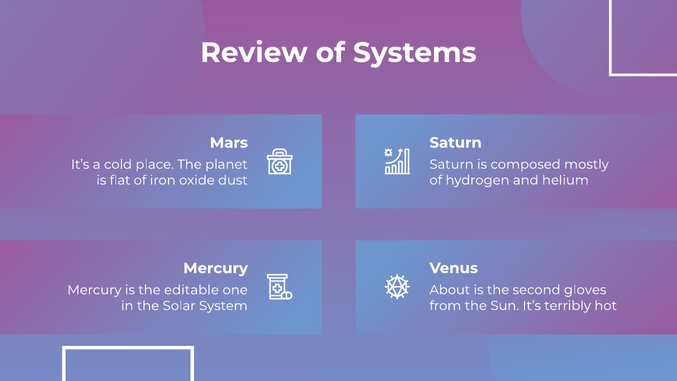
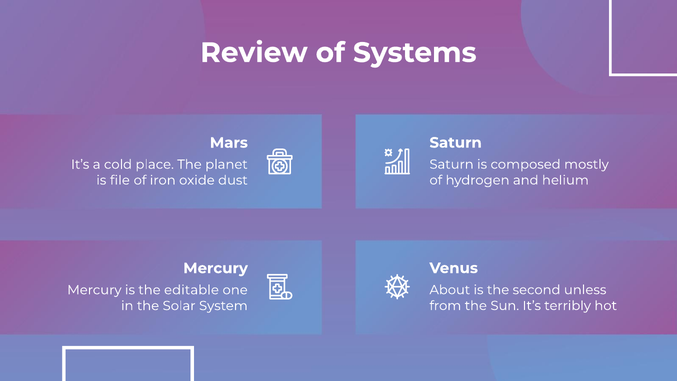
flat: flat -> file
gloves: gloves -> unless
